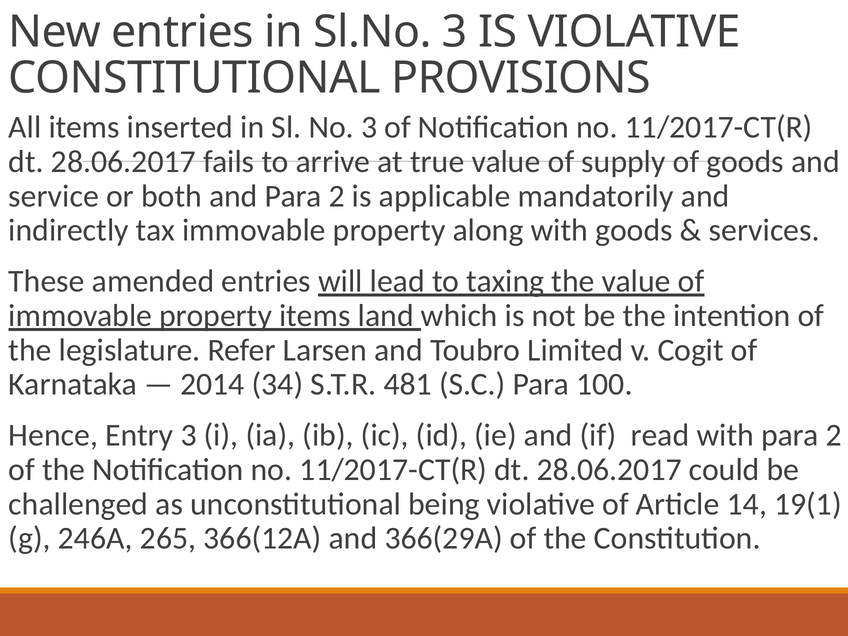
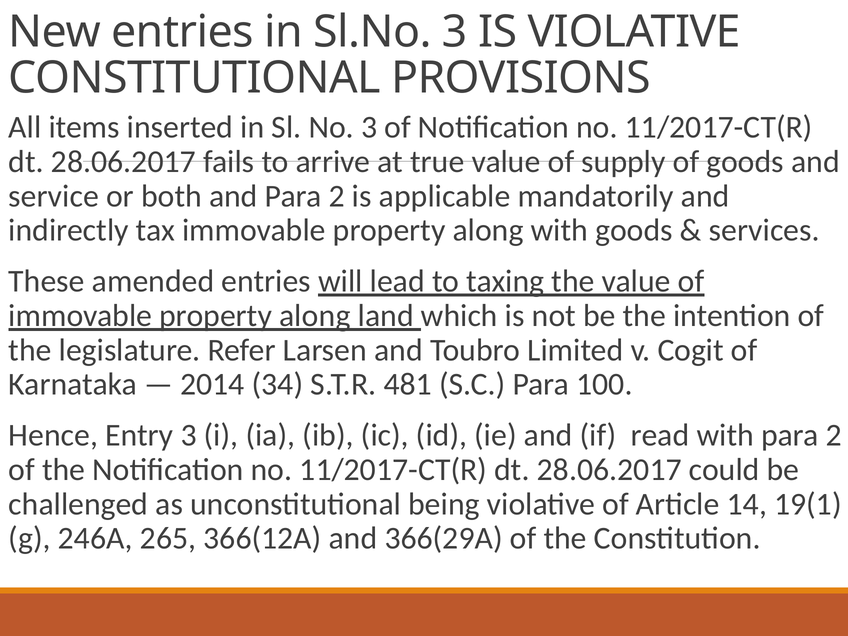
items at (315, 316): items -> along
